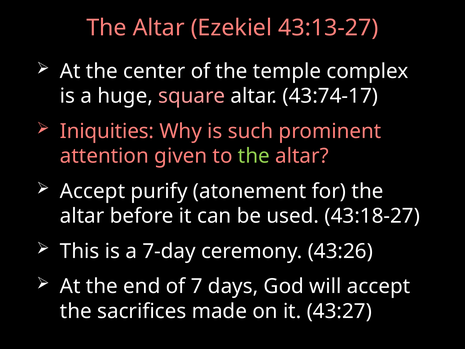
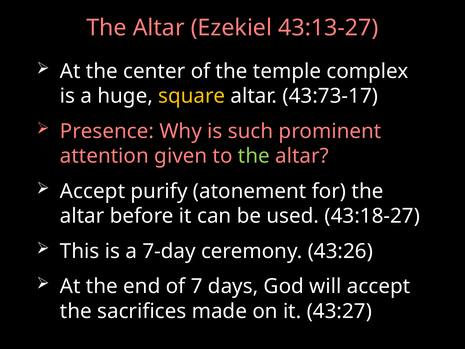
square colour: pink -> yellow
43:74-17: 43:74-17 -> 43:73-17
Iniquities: Iniquities -> Presence
